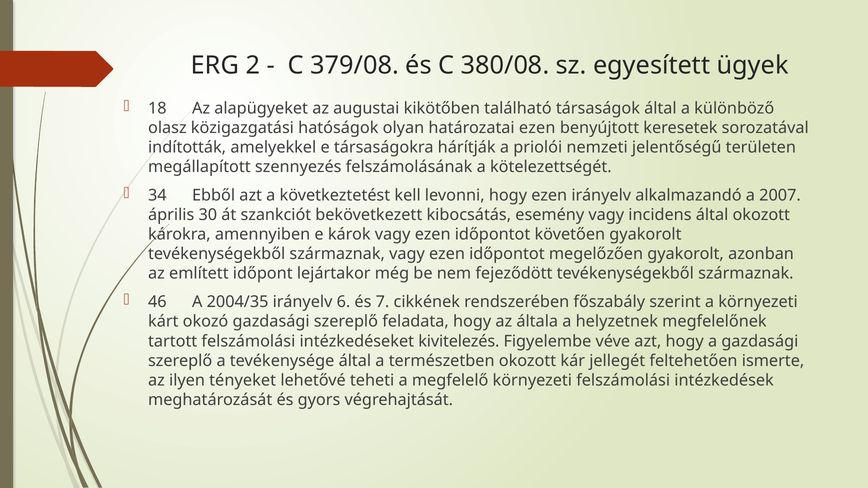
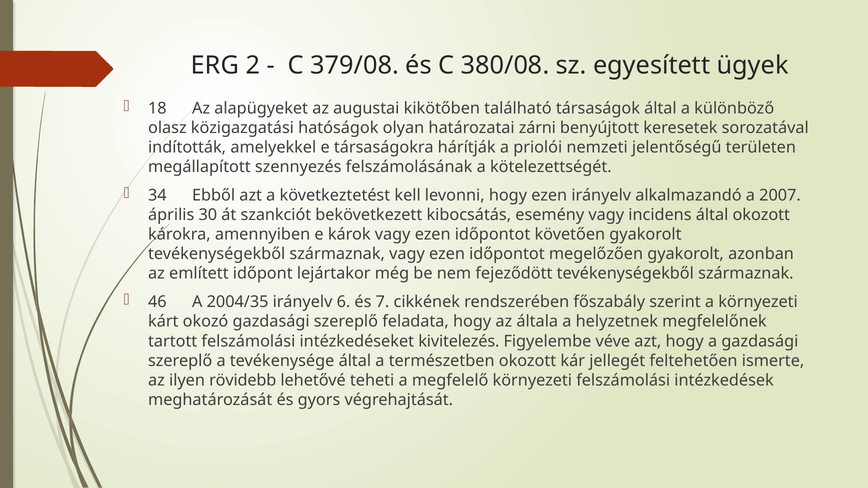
határozatai ezen: ezen -> zárni
tényeket: tényeket -> rövidebb
